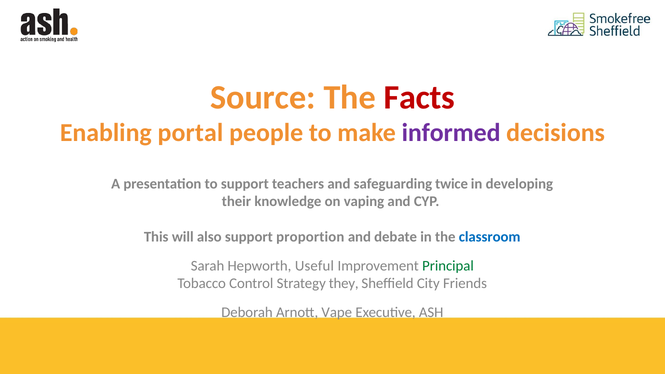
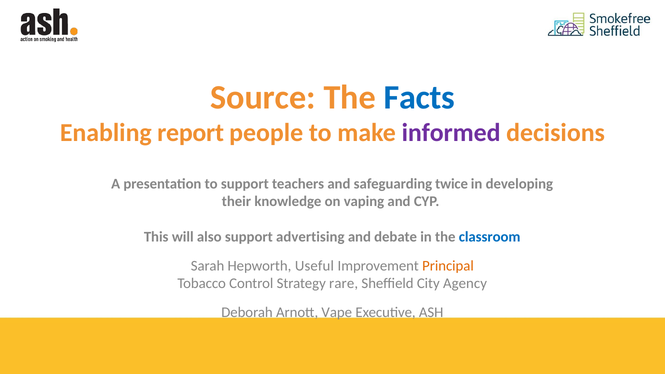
Facts colour: red -> blue
portal: portal -> report
proportion: proportion -> advertising
Principal colour: green -> orange
they: they -> rare
Friends: Friends -> Agency
